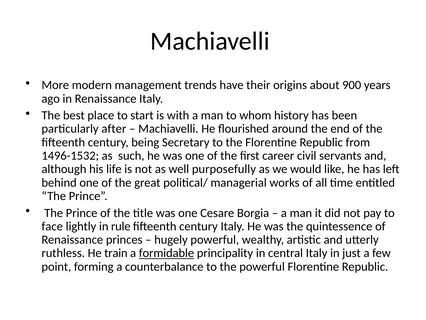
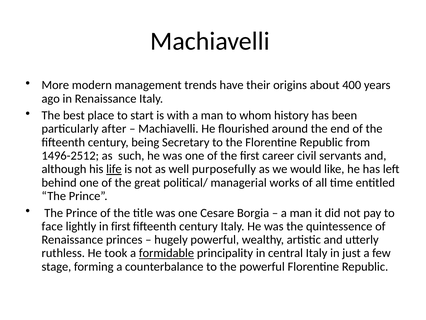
900: 900 -> 400
1496-1532: 1496-1532 -> 1496-2512
life underline: none -> present
in rule: rule -> first
train: train -> took
point: point -> stage
